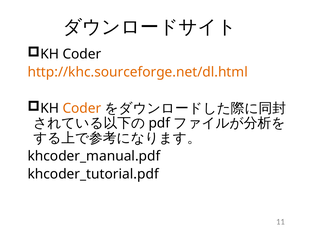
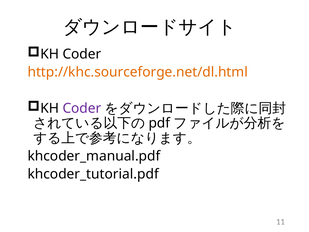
Coder at (82, 108) colour: orange -> purple
